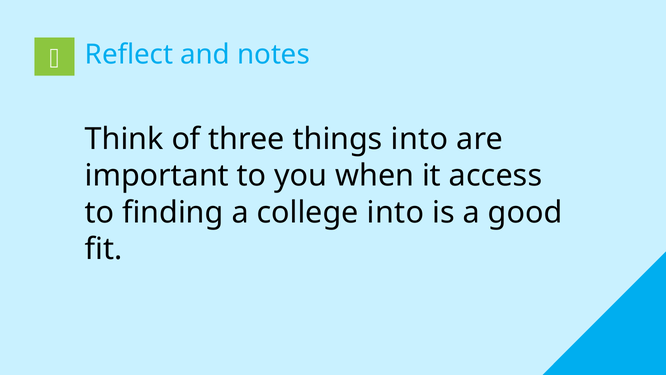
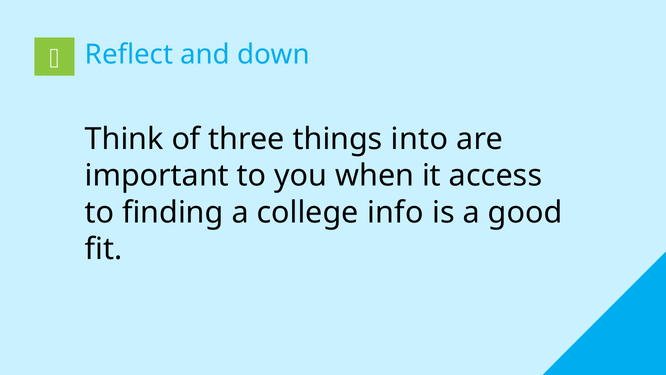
notes: notes -> down
college into: into -> info
